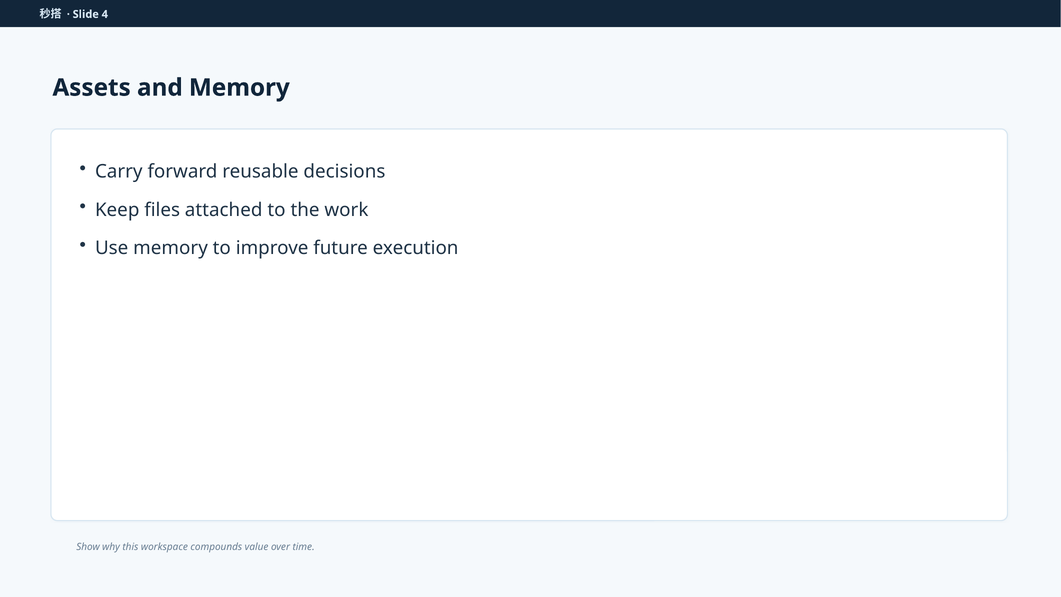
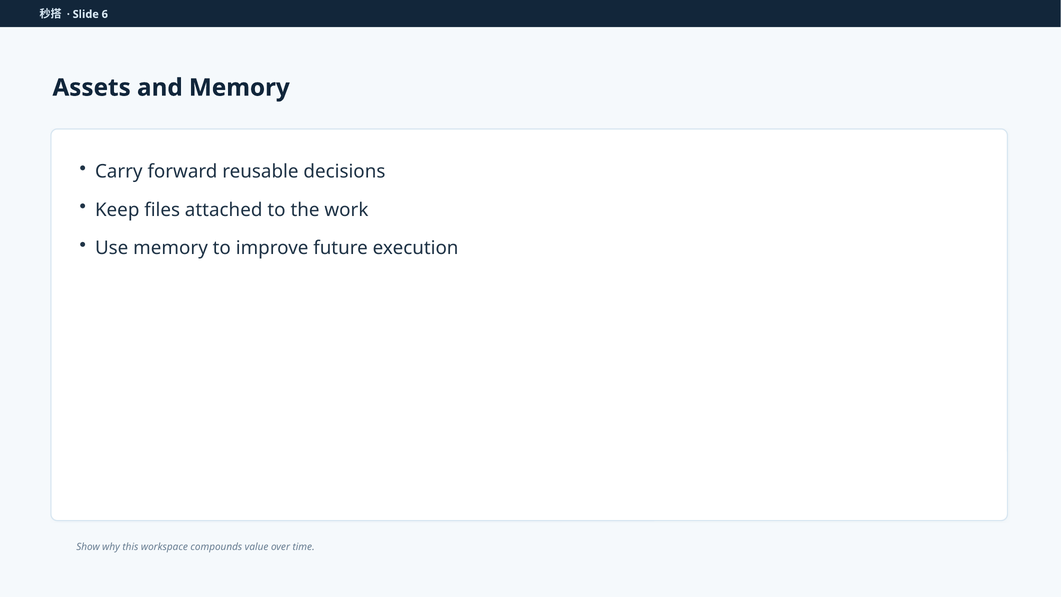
4: 4 -> 6
